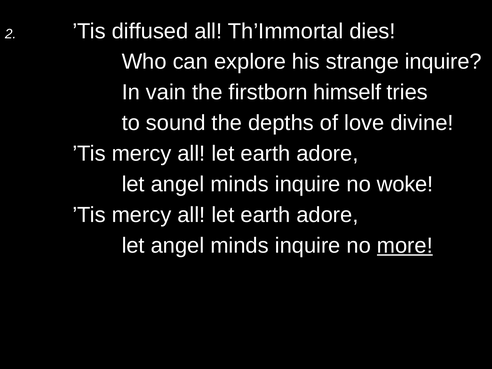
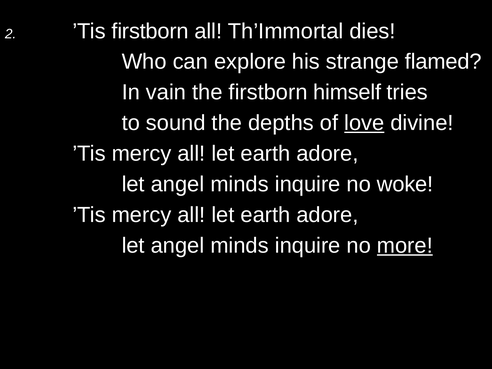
’Tis diffused: diffused -> firstborn
strange inquire: inquire -> flamed
love underline: none -> present
